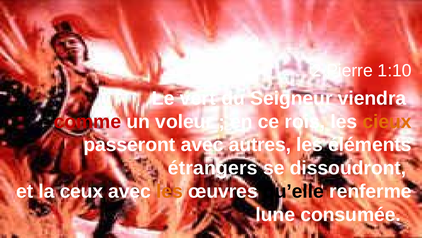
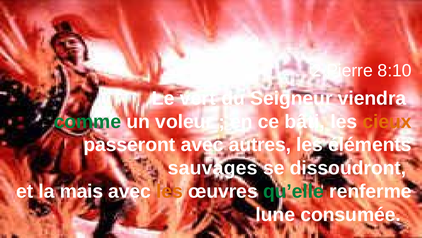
1:10: 1:10 -> 8:10
comme colour: red -> green
rois: rois -> bâti
étrangers: étrangers -> sauvages
ceux: ceux -> mais
qu’elle colour: black -> green
